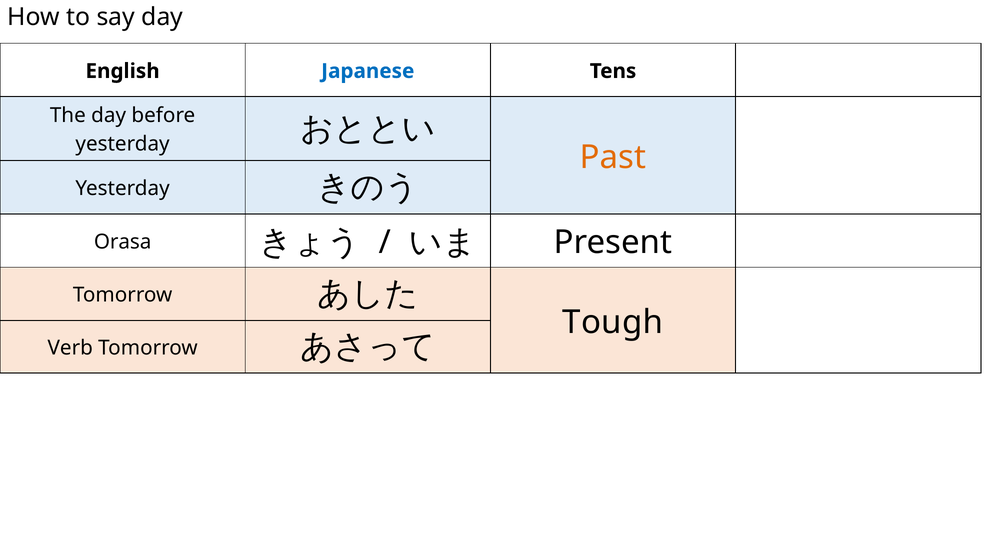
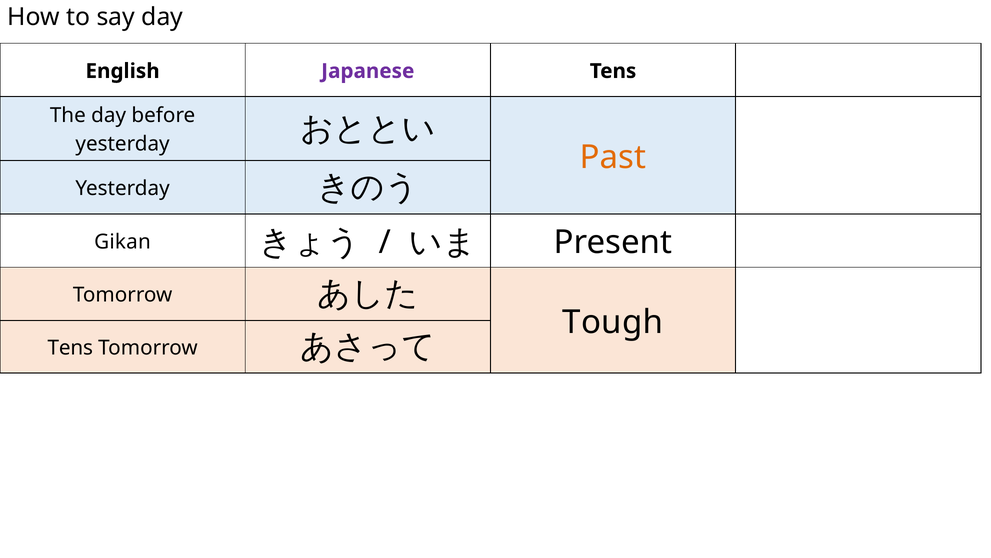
Japanese colour: blue -> purple
Orasa: Orasa -> Gikan
Verb at (70, 348): Verb -> Tens
